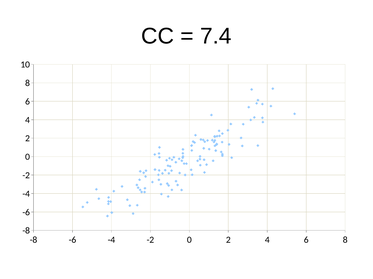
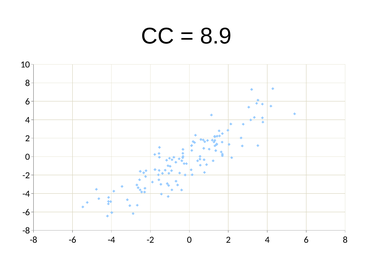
7.4: 7.4 -> 8.9
